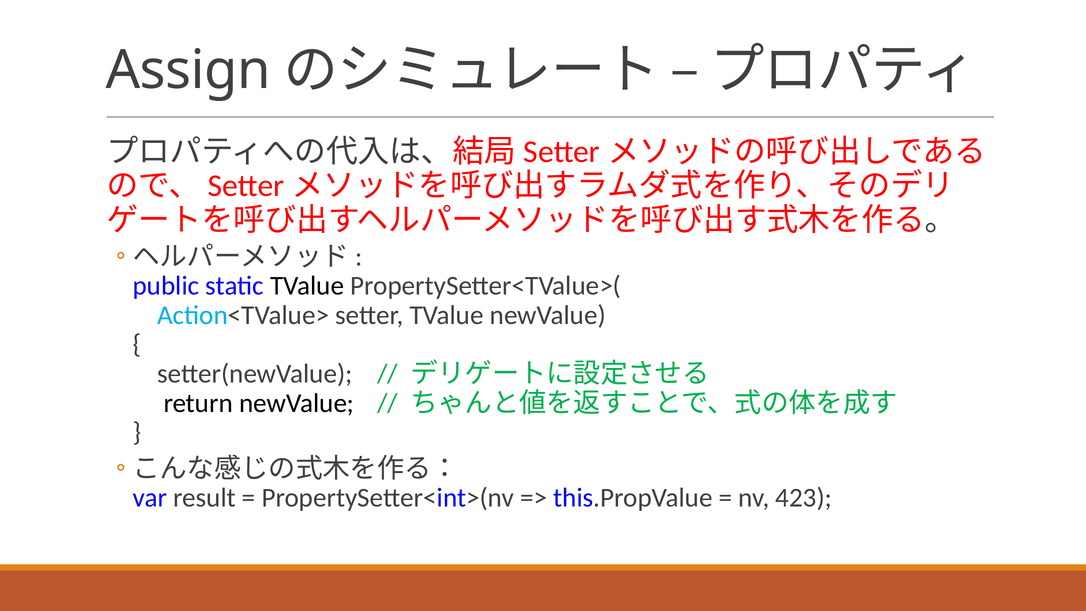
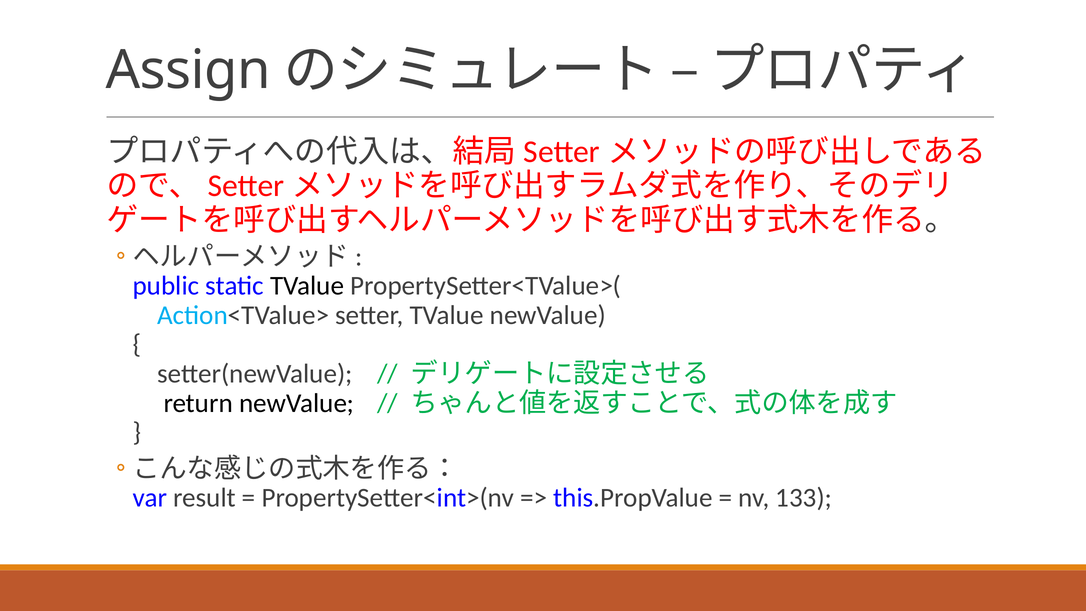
423: 423 -> 133
